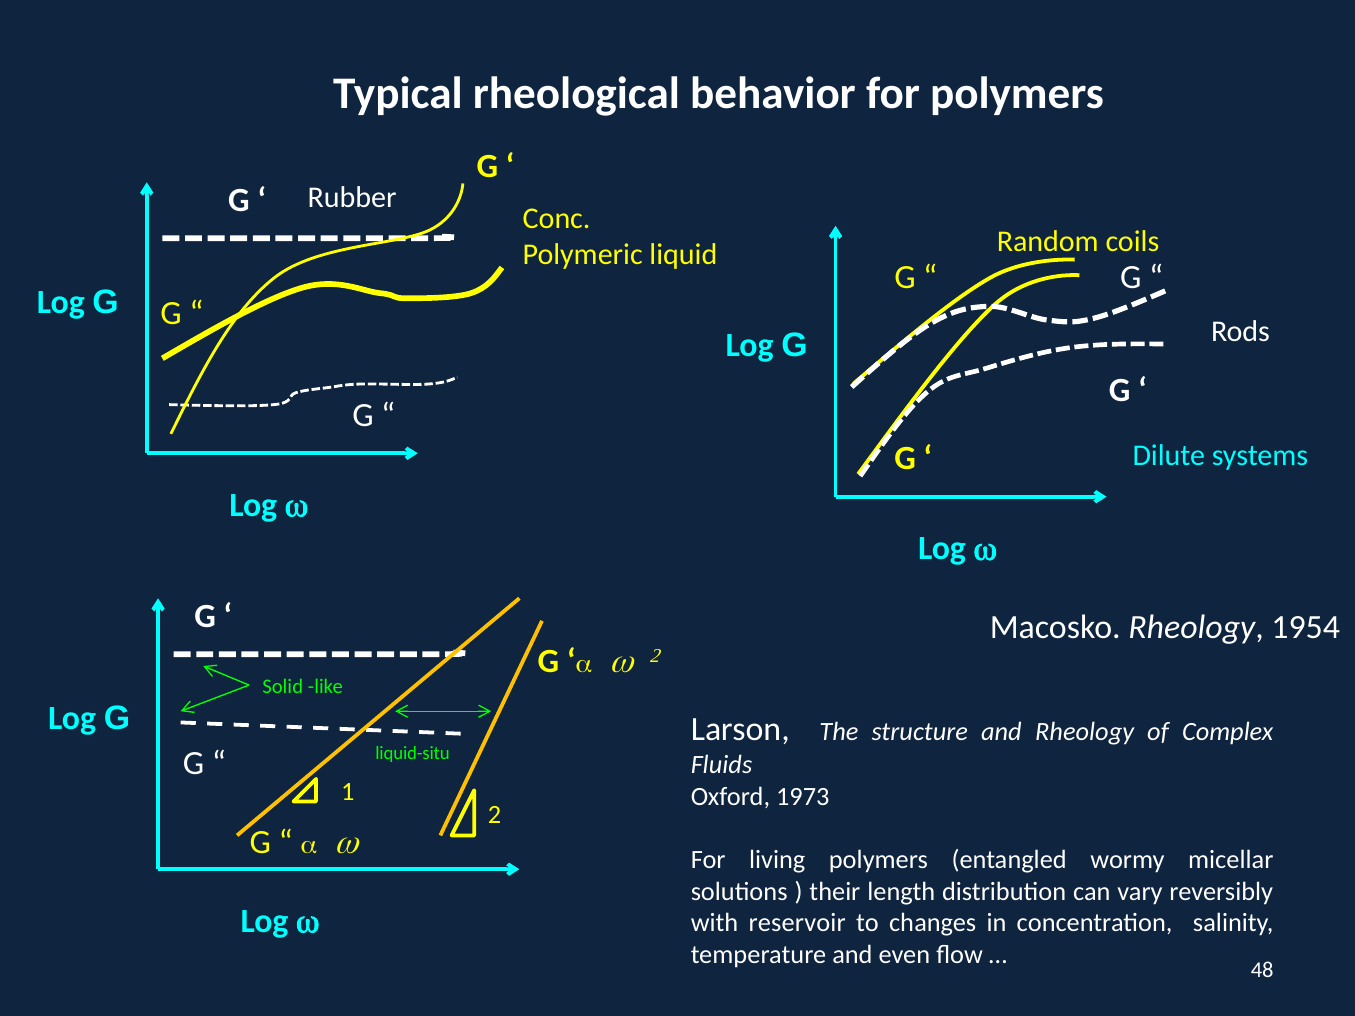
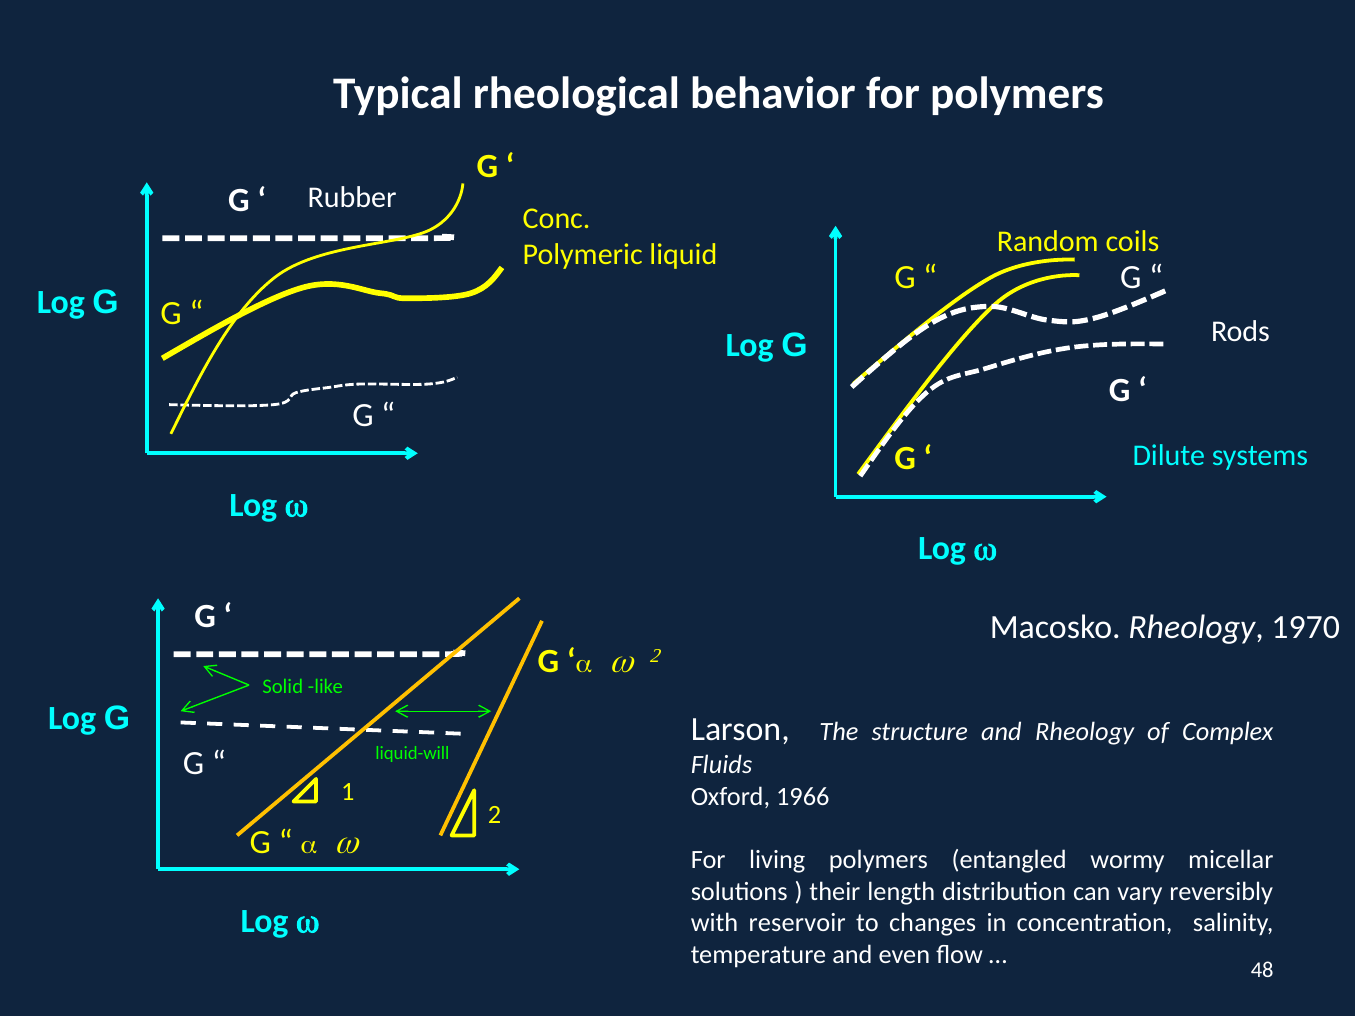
1954: 1954 -> 1970
liquid-situ: liquid-situ -> liquid-will
1973: 1973 -> 1966
